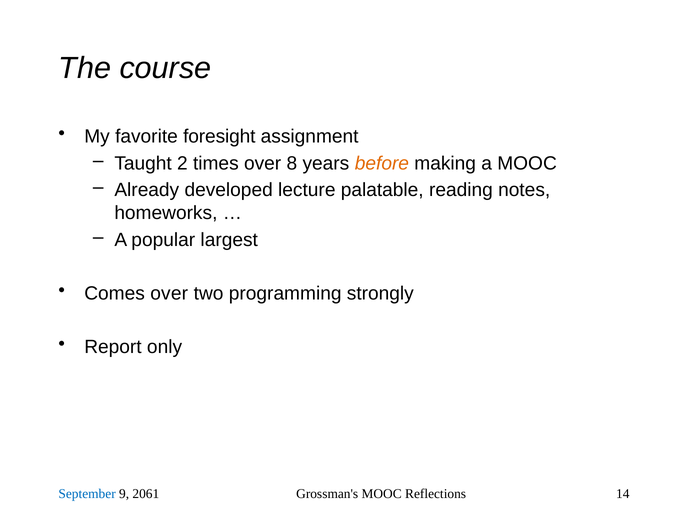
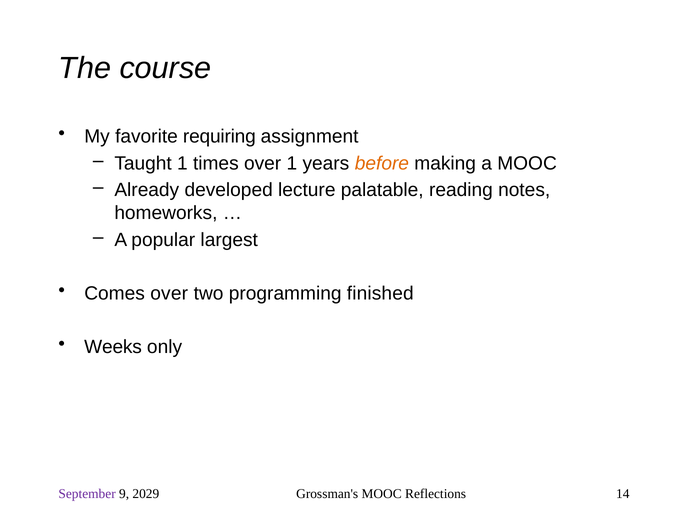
foresight: foresight -> requiring
Taught 2: 2 -> 1
over 8: 8 -> 1
strongly: strongly -> finished
Report: Report -> Weeks
September colour: blue -> purple
2061: 2061 -> 2029
